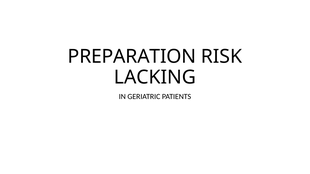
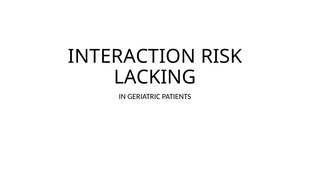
PREPARATION: PREPARATION -> INTERACTION
